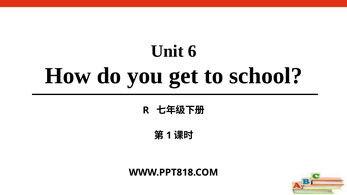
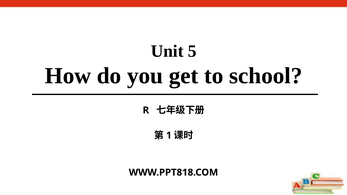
6: 6 -> 5
